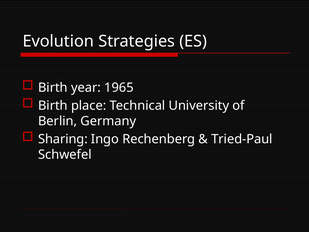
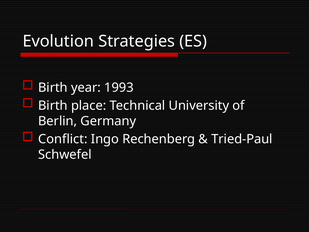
1965: 1965 -> 1993
Sharing: Sharing -> Conflict
